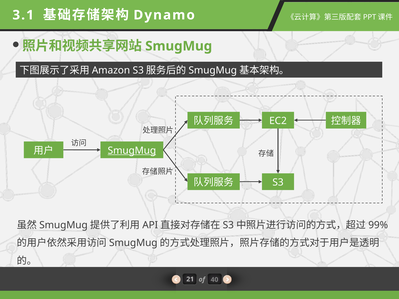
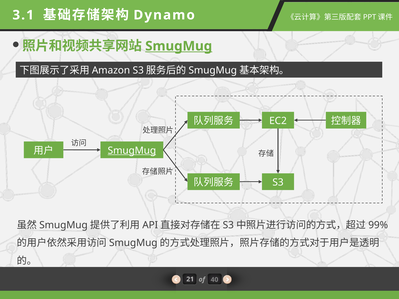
SmugMug at (179, 46) underline: none -> present
